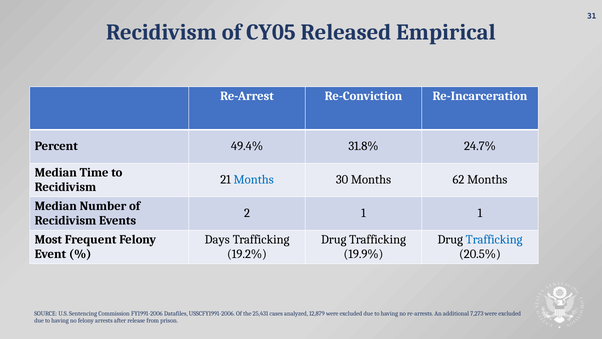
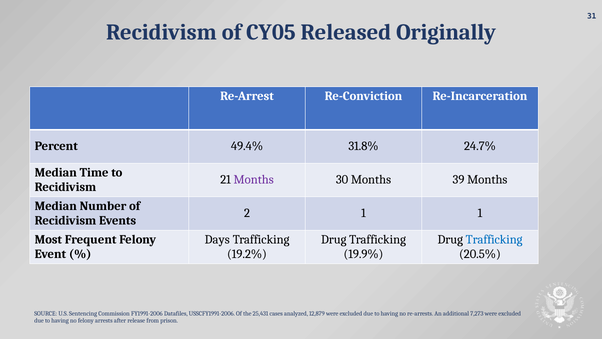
Empirical: Empirical -> Originally
Months at (254, 180) colour: blue -> purple
62: 62 -> 39
